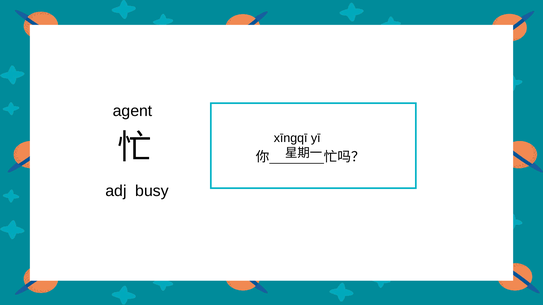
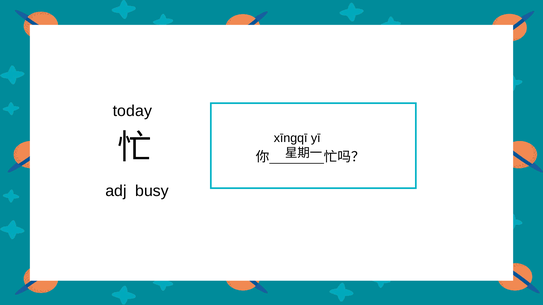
agent: agent -> today
